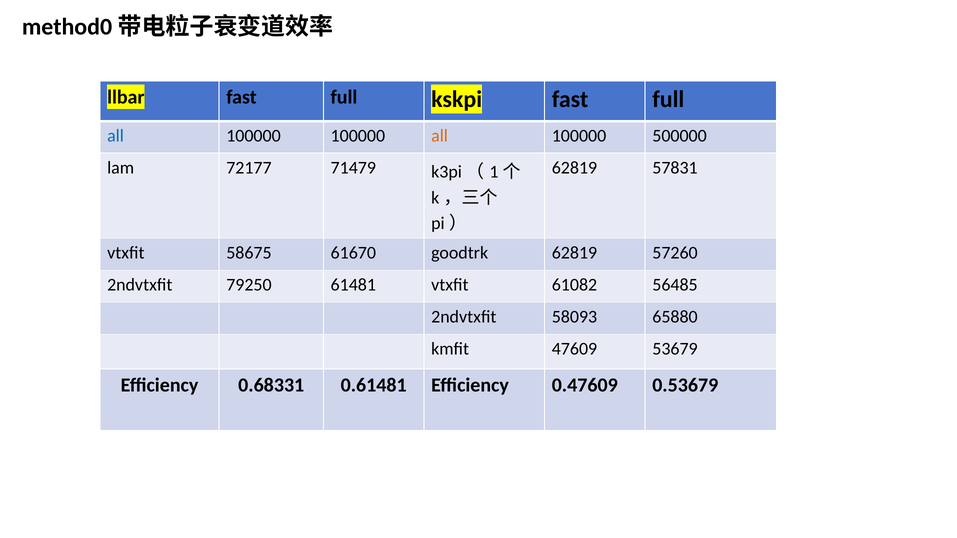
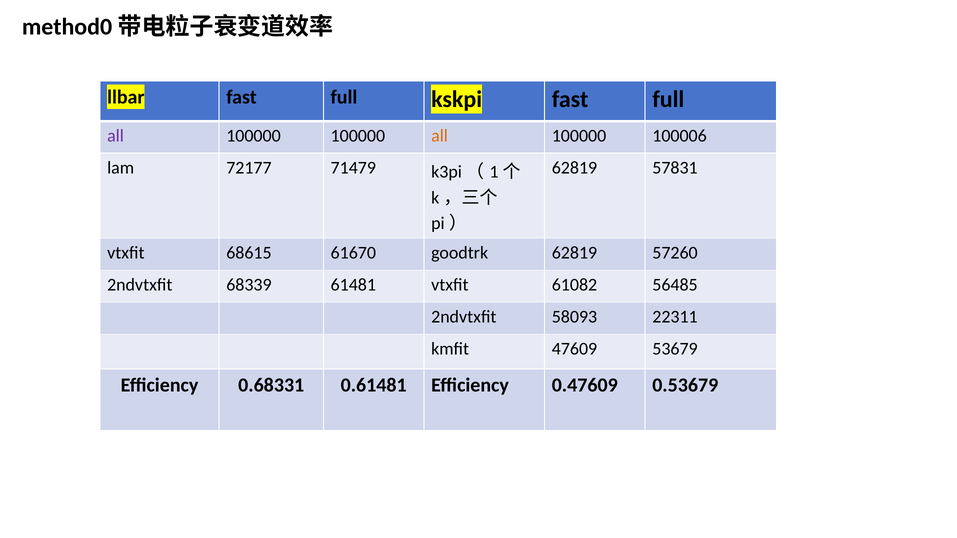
all at (116, 136) colour: blue -> purple
500000: 500000 -> 100006
58675: 58675 -> 68615
79250: 79250 -> 68339
65880: 65880 -> 22311
